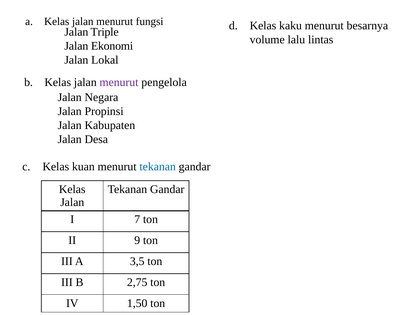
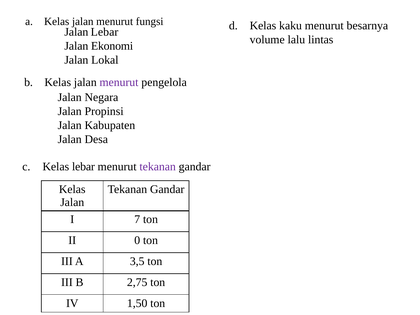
Jalan Triple: Triple -> Lebar
Kelas kuan: kuan -> lebar
tekanan at (158, 167) colour: blue -> purple
9: 9 -> 0
